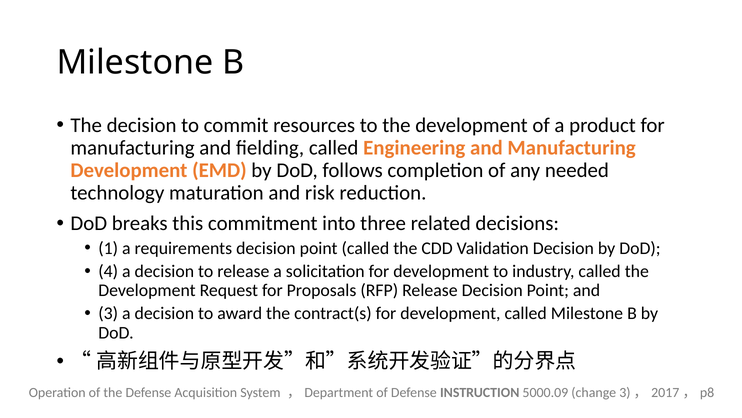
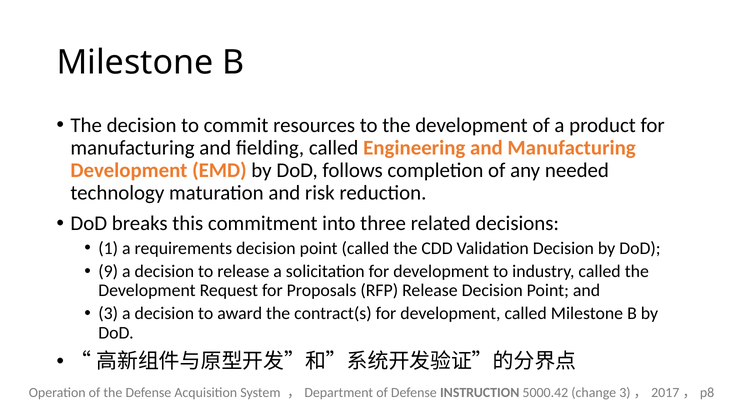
4: 4 -> 9
5000.09: 5000.09 -> 5000.42
